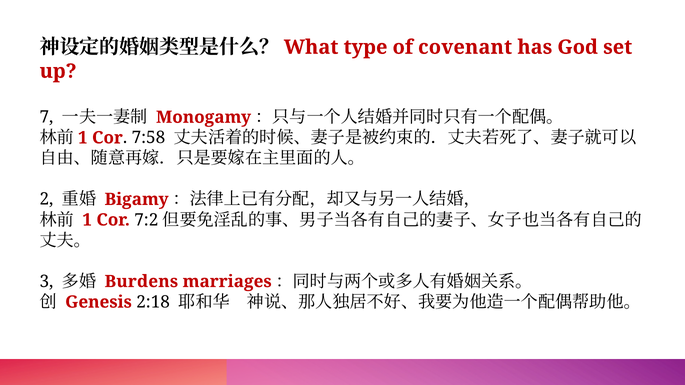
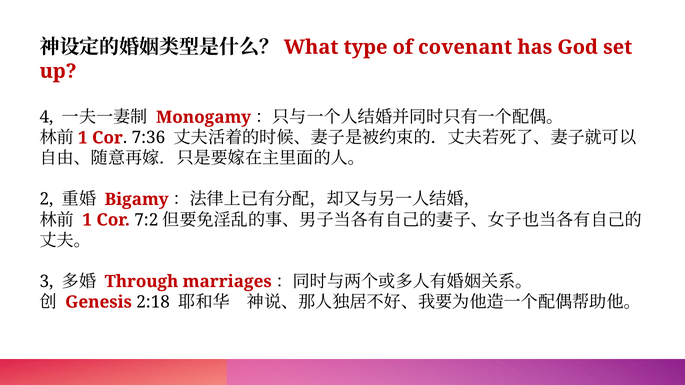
7: 7 -> 4
7:58: 7:58 -> 7:36
Burdens: Burdens -> Through
